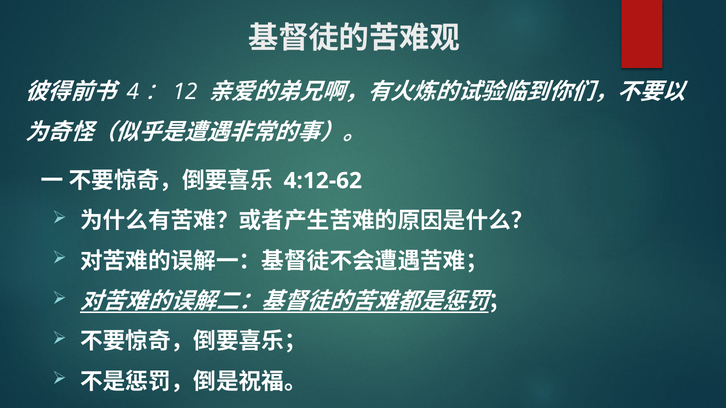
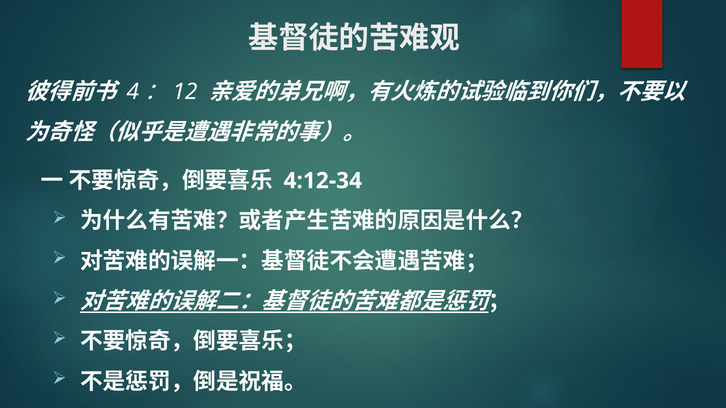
4:12-62: 4:12-62 -> 4:12-34
